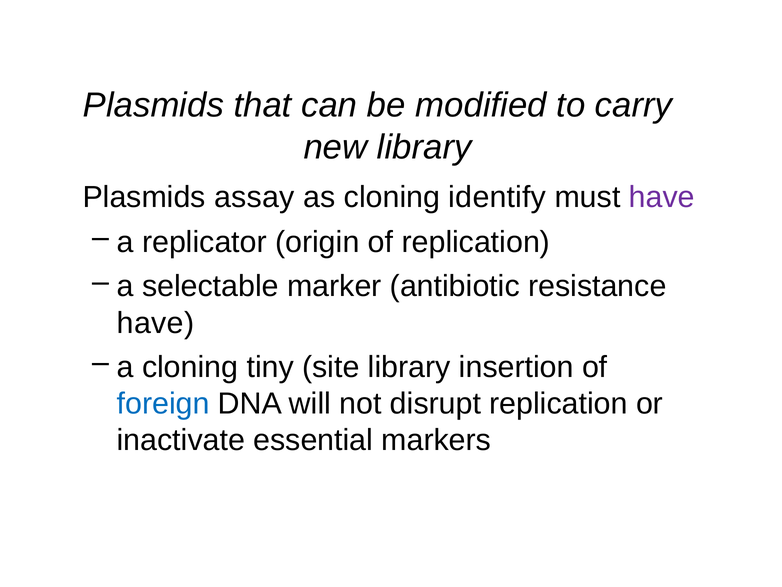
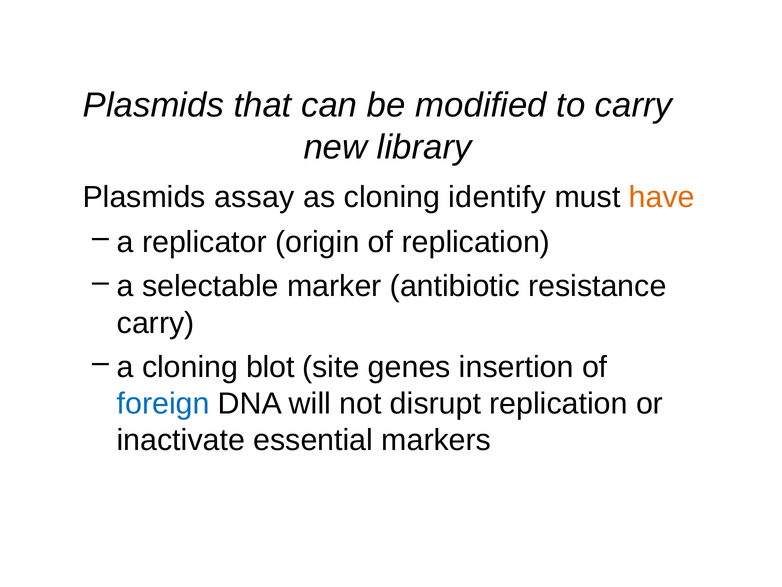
have at (662, 197) colour: purple -> orange
have at (155, 323): have -> carry
tiny: tiny -> blot
site library: library -> genes
